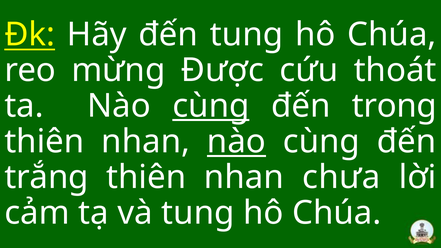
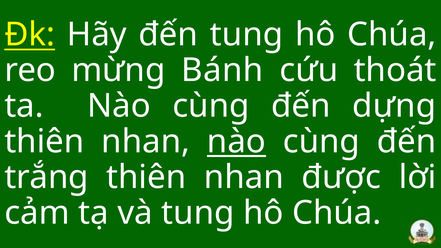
Được: Được -> Bánh
cùng at (211, 106) underline: present -> none
trong: trong -> dựng
chưa: chưa -> được
